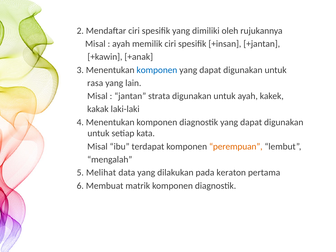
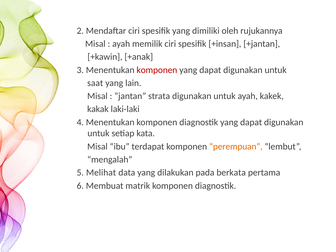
komponen at (157, 70) colour: blue -> red
rasa: rasa -> saat
keraton: keraton -> berkata
